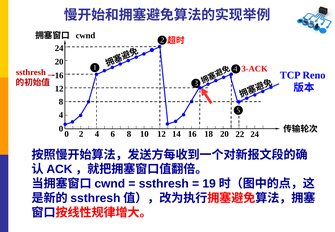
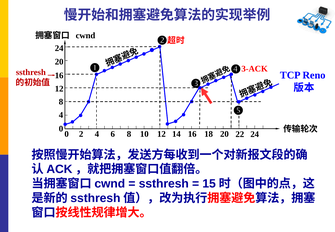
19: 19 -> 15
